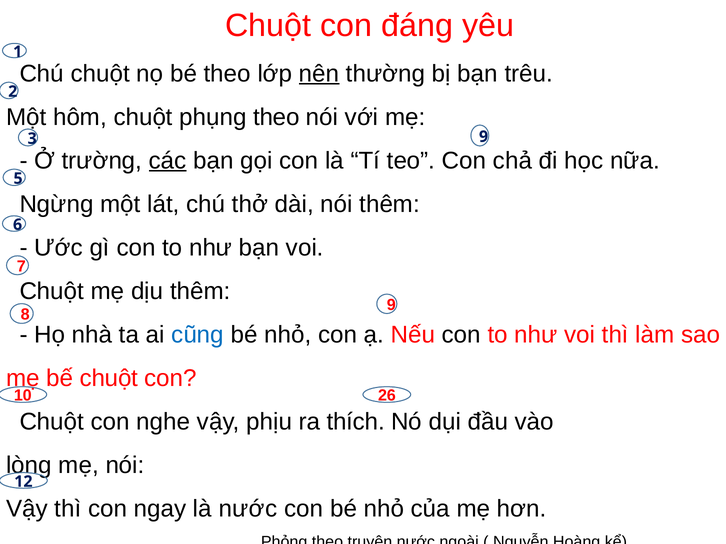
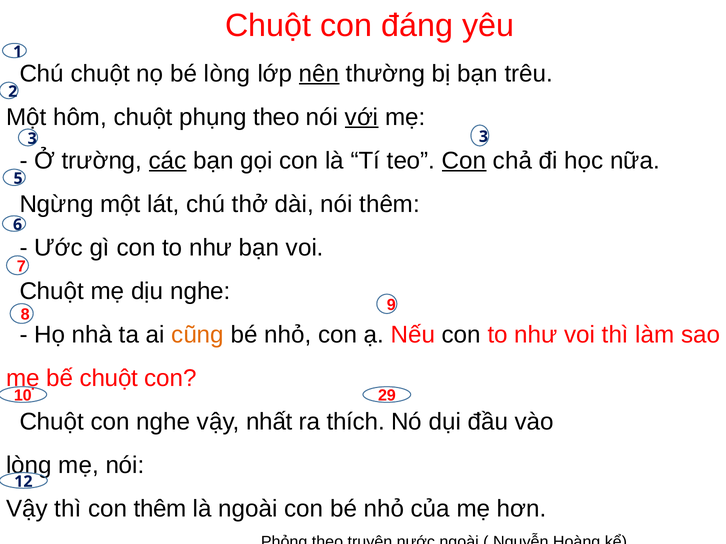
bé theo: theo -> lòng
với underline: none -> present
3 9: 9 -> 3
Con at (464, 161) underline: none -> present
dịu thêm: thêm -> nghe
cũng colour: blue -> orange
26: 26 -> 29
phịu: phịu -> nhất
con ngay: ngay -> thêm
là nước: nước -> ngoài
